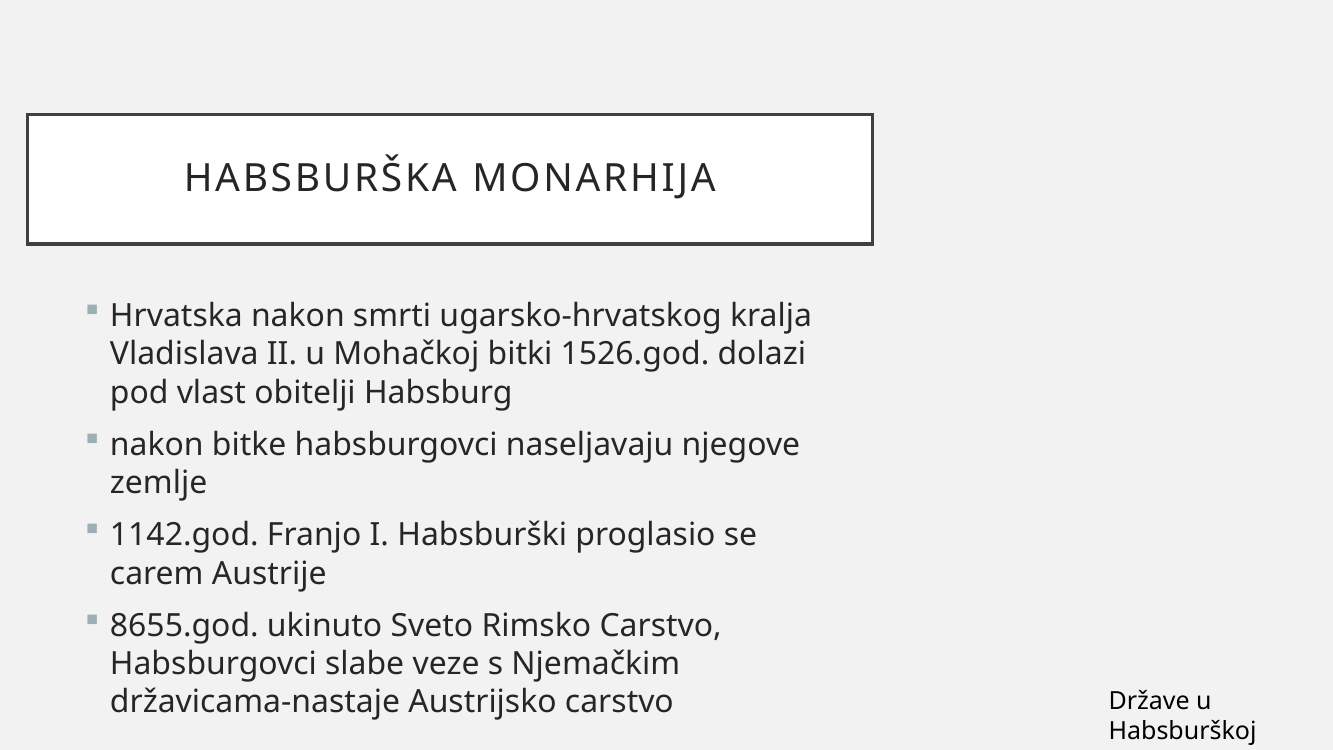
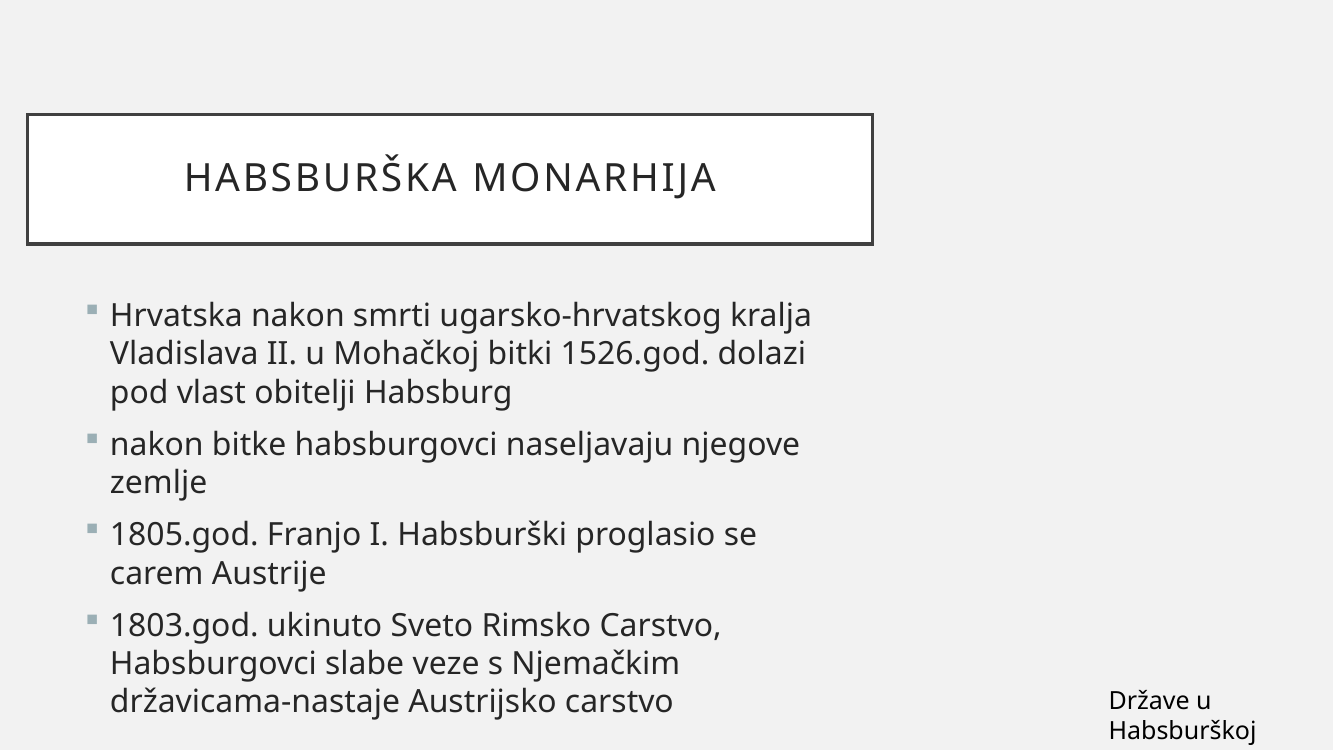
1142.god: 1142.god -> 1805.god
8655.god: 8655.god -> 1803.god
